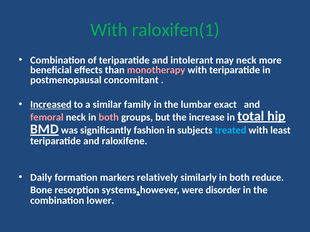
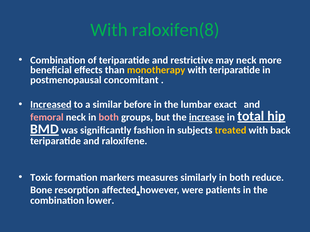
raloxifen(1: raloxifen(1 -> raloxifen(8
intolerant: intolerant -> restrictive
monotherapy colour: pink -> yellow
family: family -> before
increase underline: none -> present
treated colour: light blue -> yellow
least: least -> back
Daily: Daily -> Toxic
relatively: relatively -> measures
systems: systems -> affected
disorder: disorder -> patients
